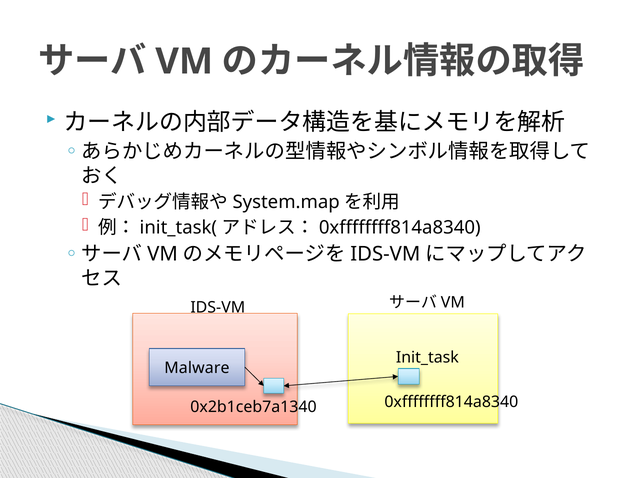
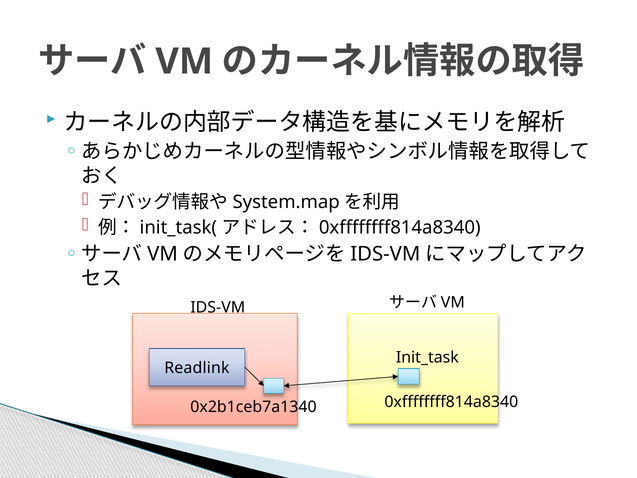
Malware: Malware -> Readlink
